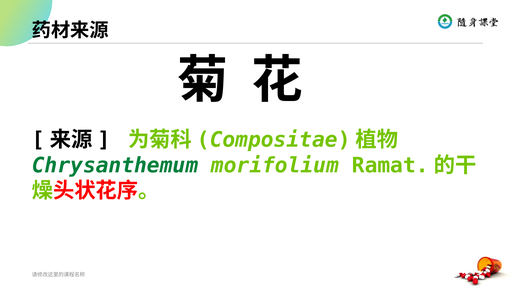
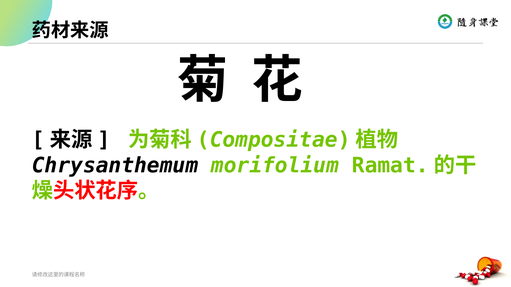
Chrysanthemum colour: green -> black
